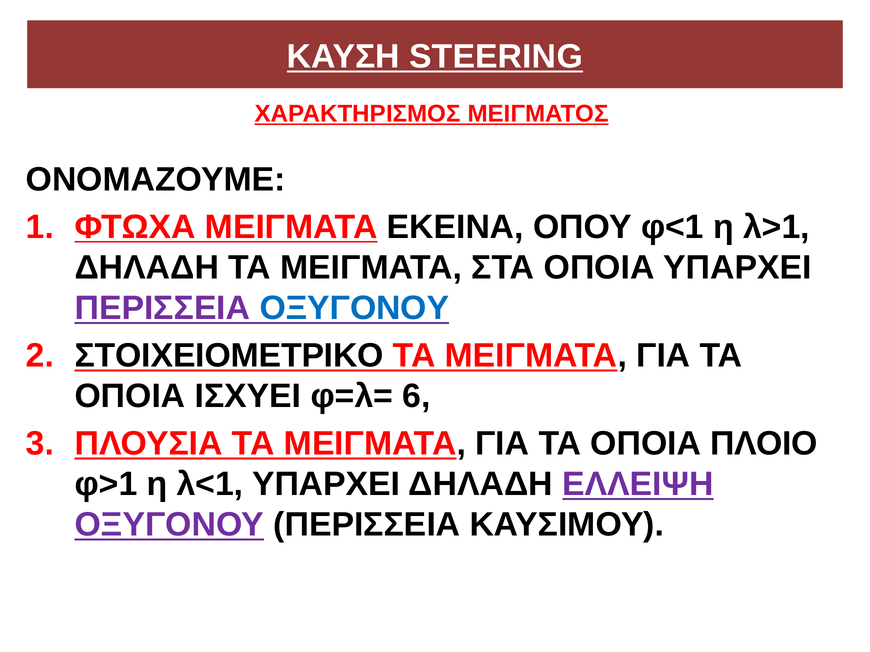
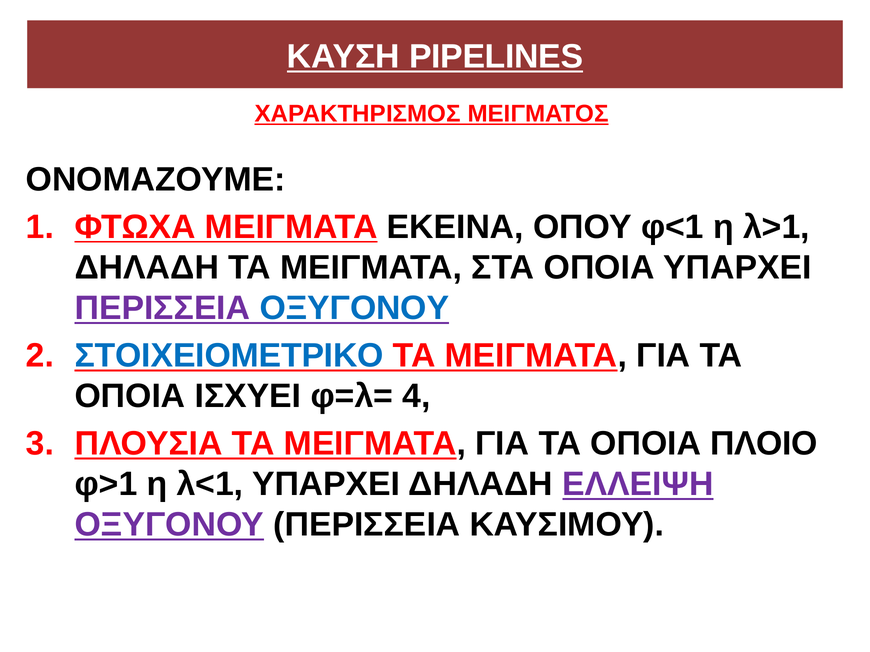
STEERING: STEERING -> PIPELINES
ΣΤΟΙΧΕΙΟΜΕΤΡΙΚΟ colour: black -> blue
6: 6 -> 4
